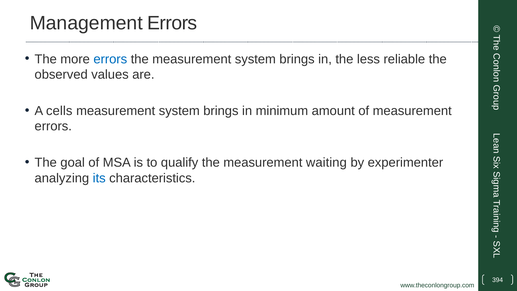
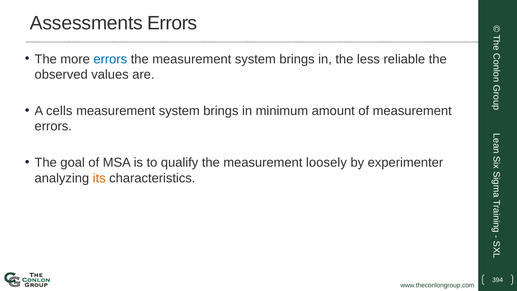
Management: Management -> Assessments
waiting: waiting -> loosely
its colour: blue -> orange
